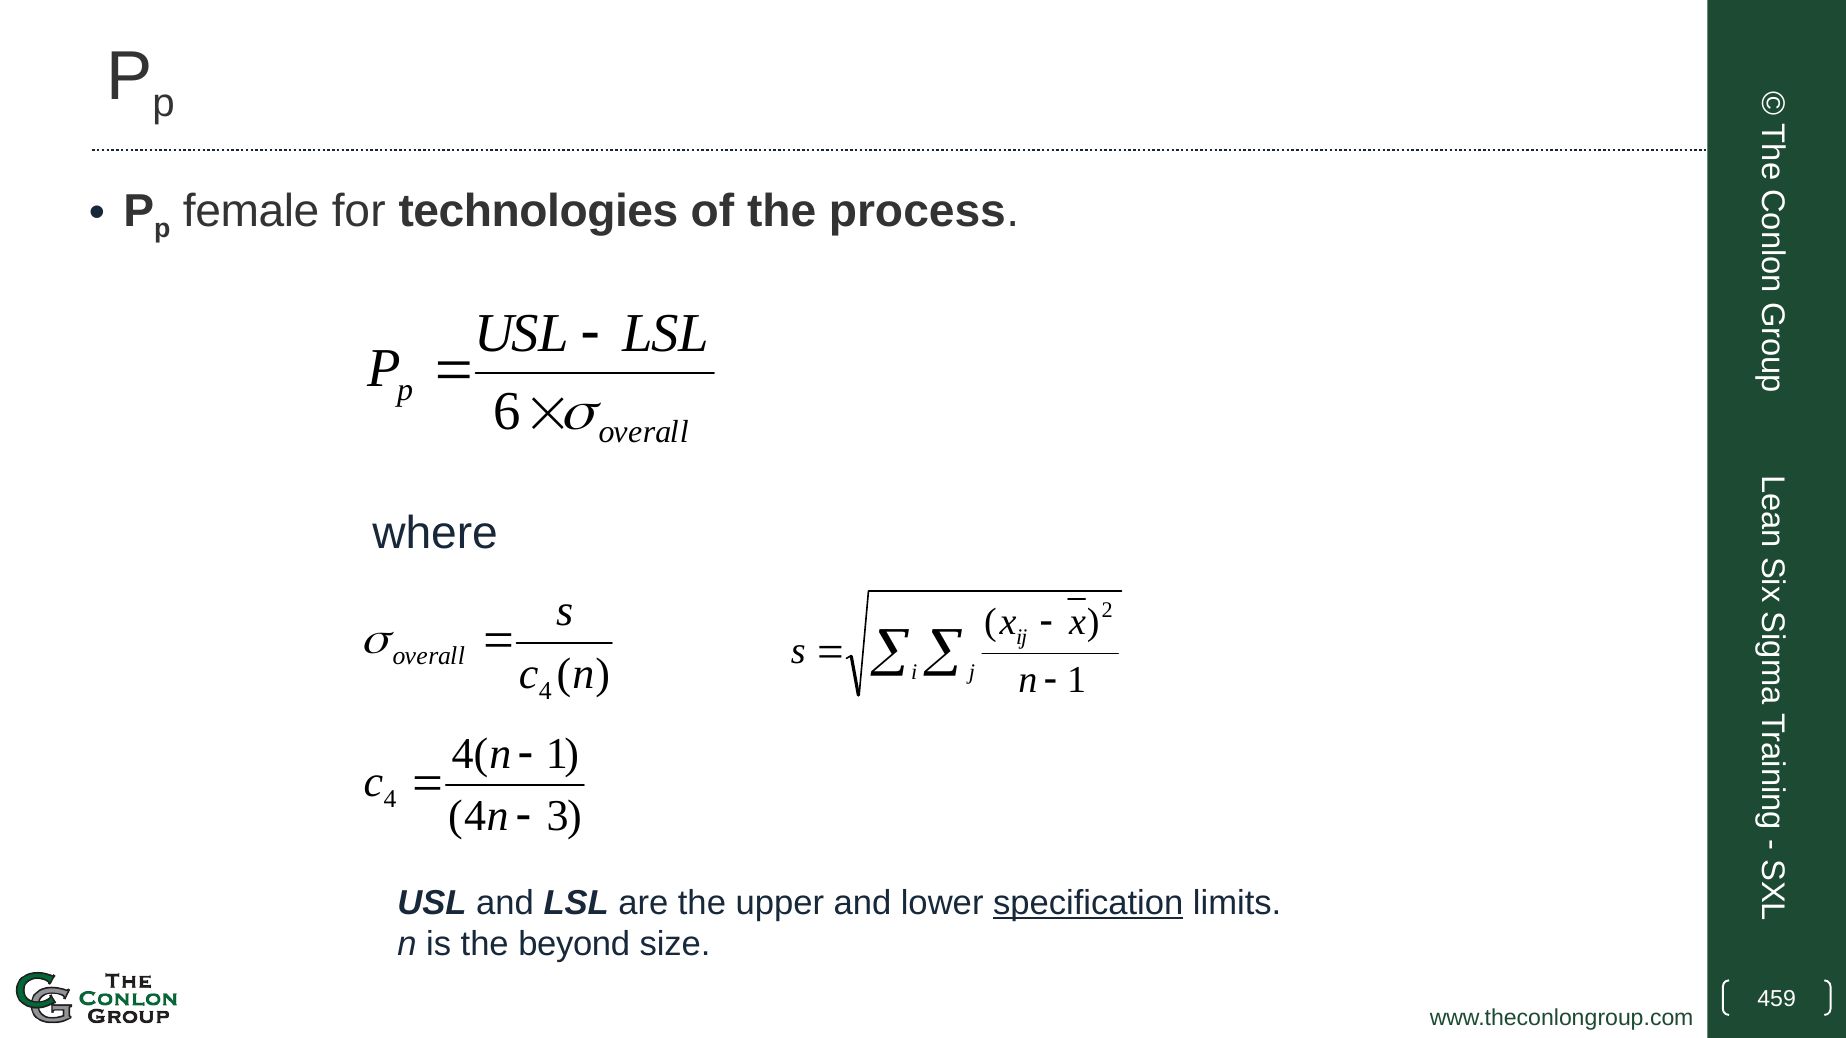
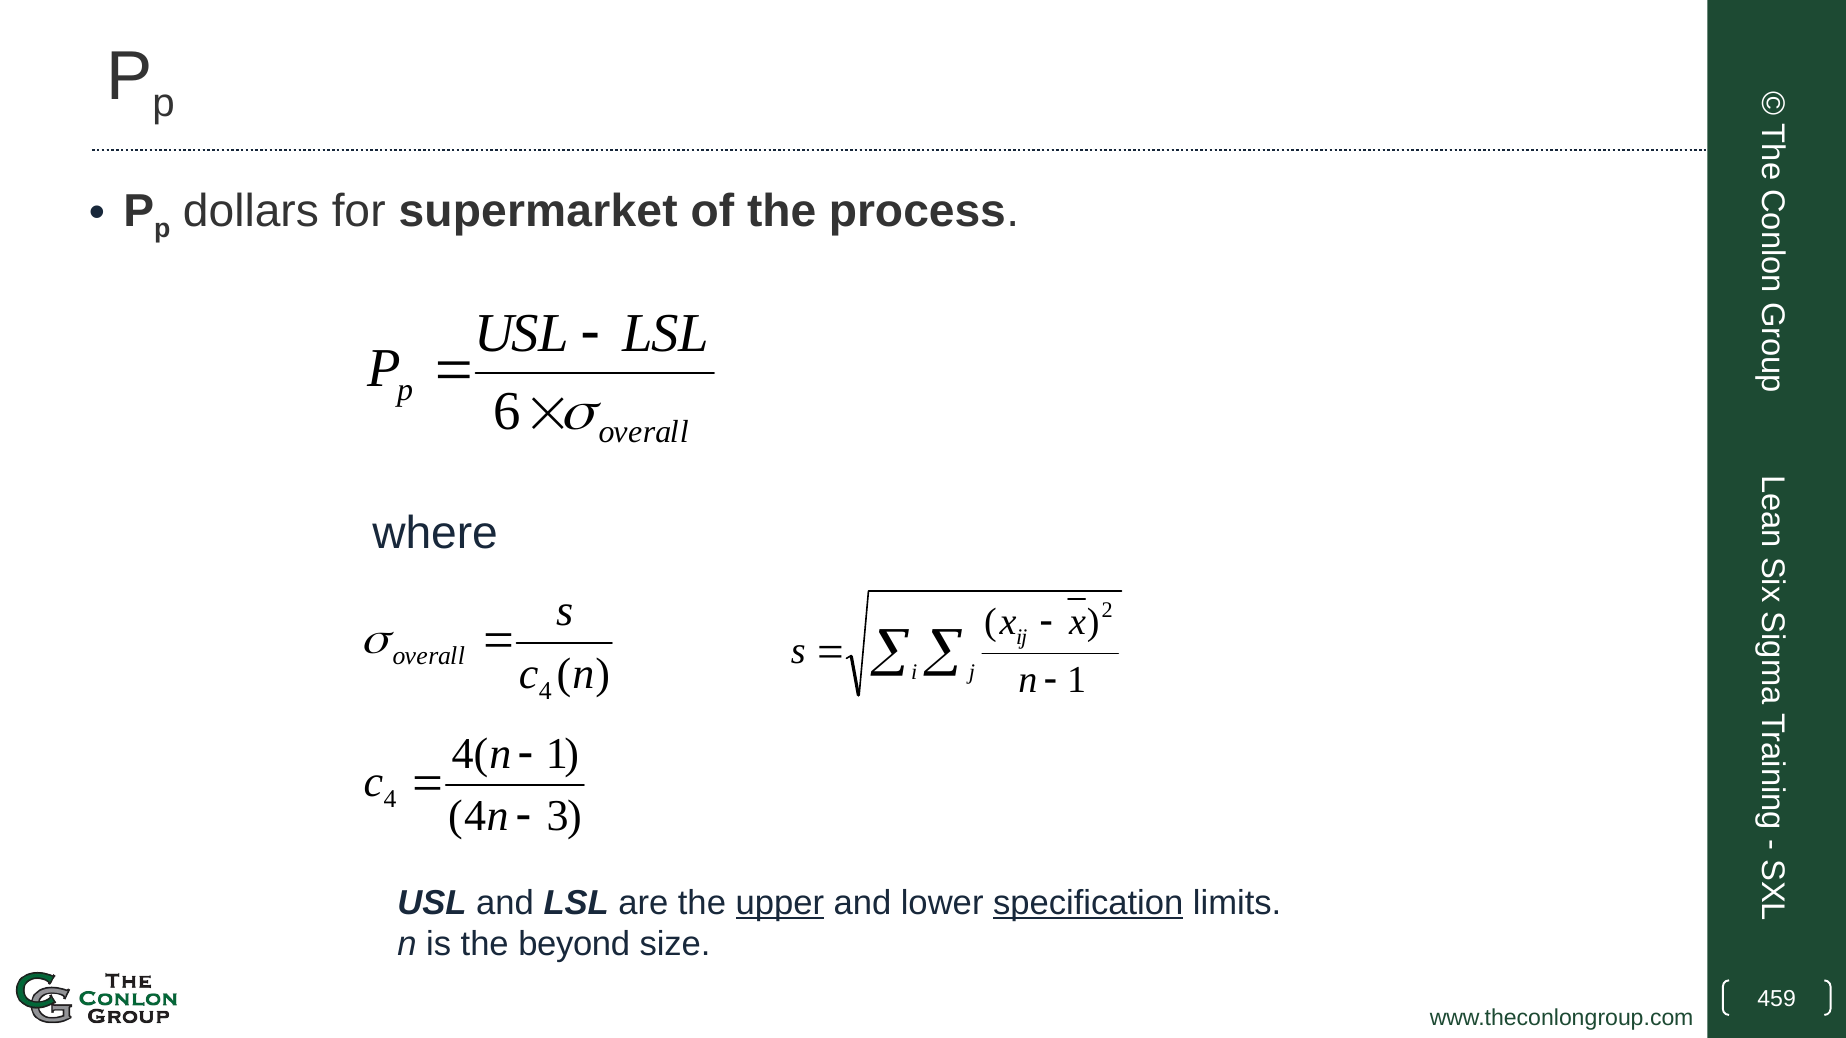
female: female -> dollars
technologies: technologies -> supermarket
upper underline: none -> present
